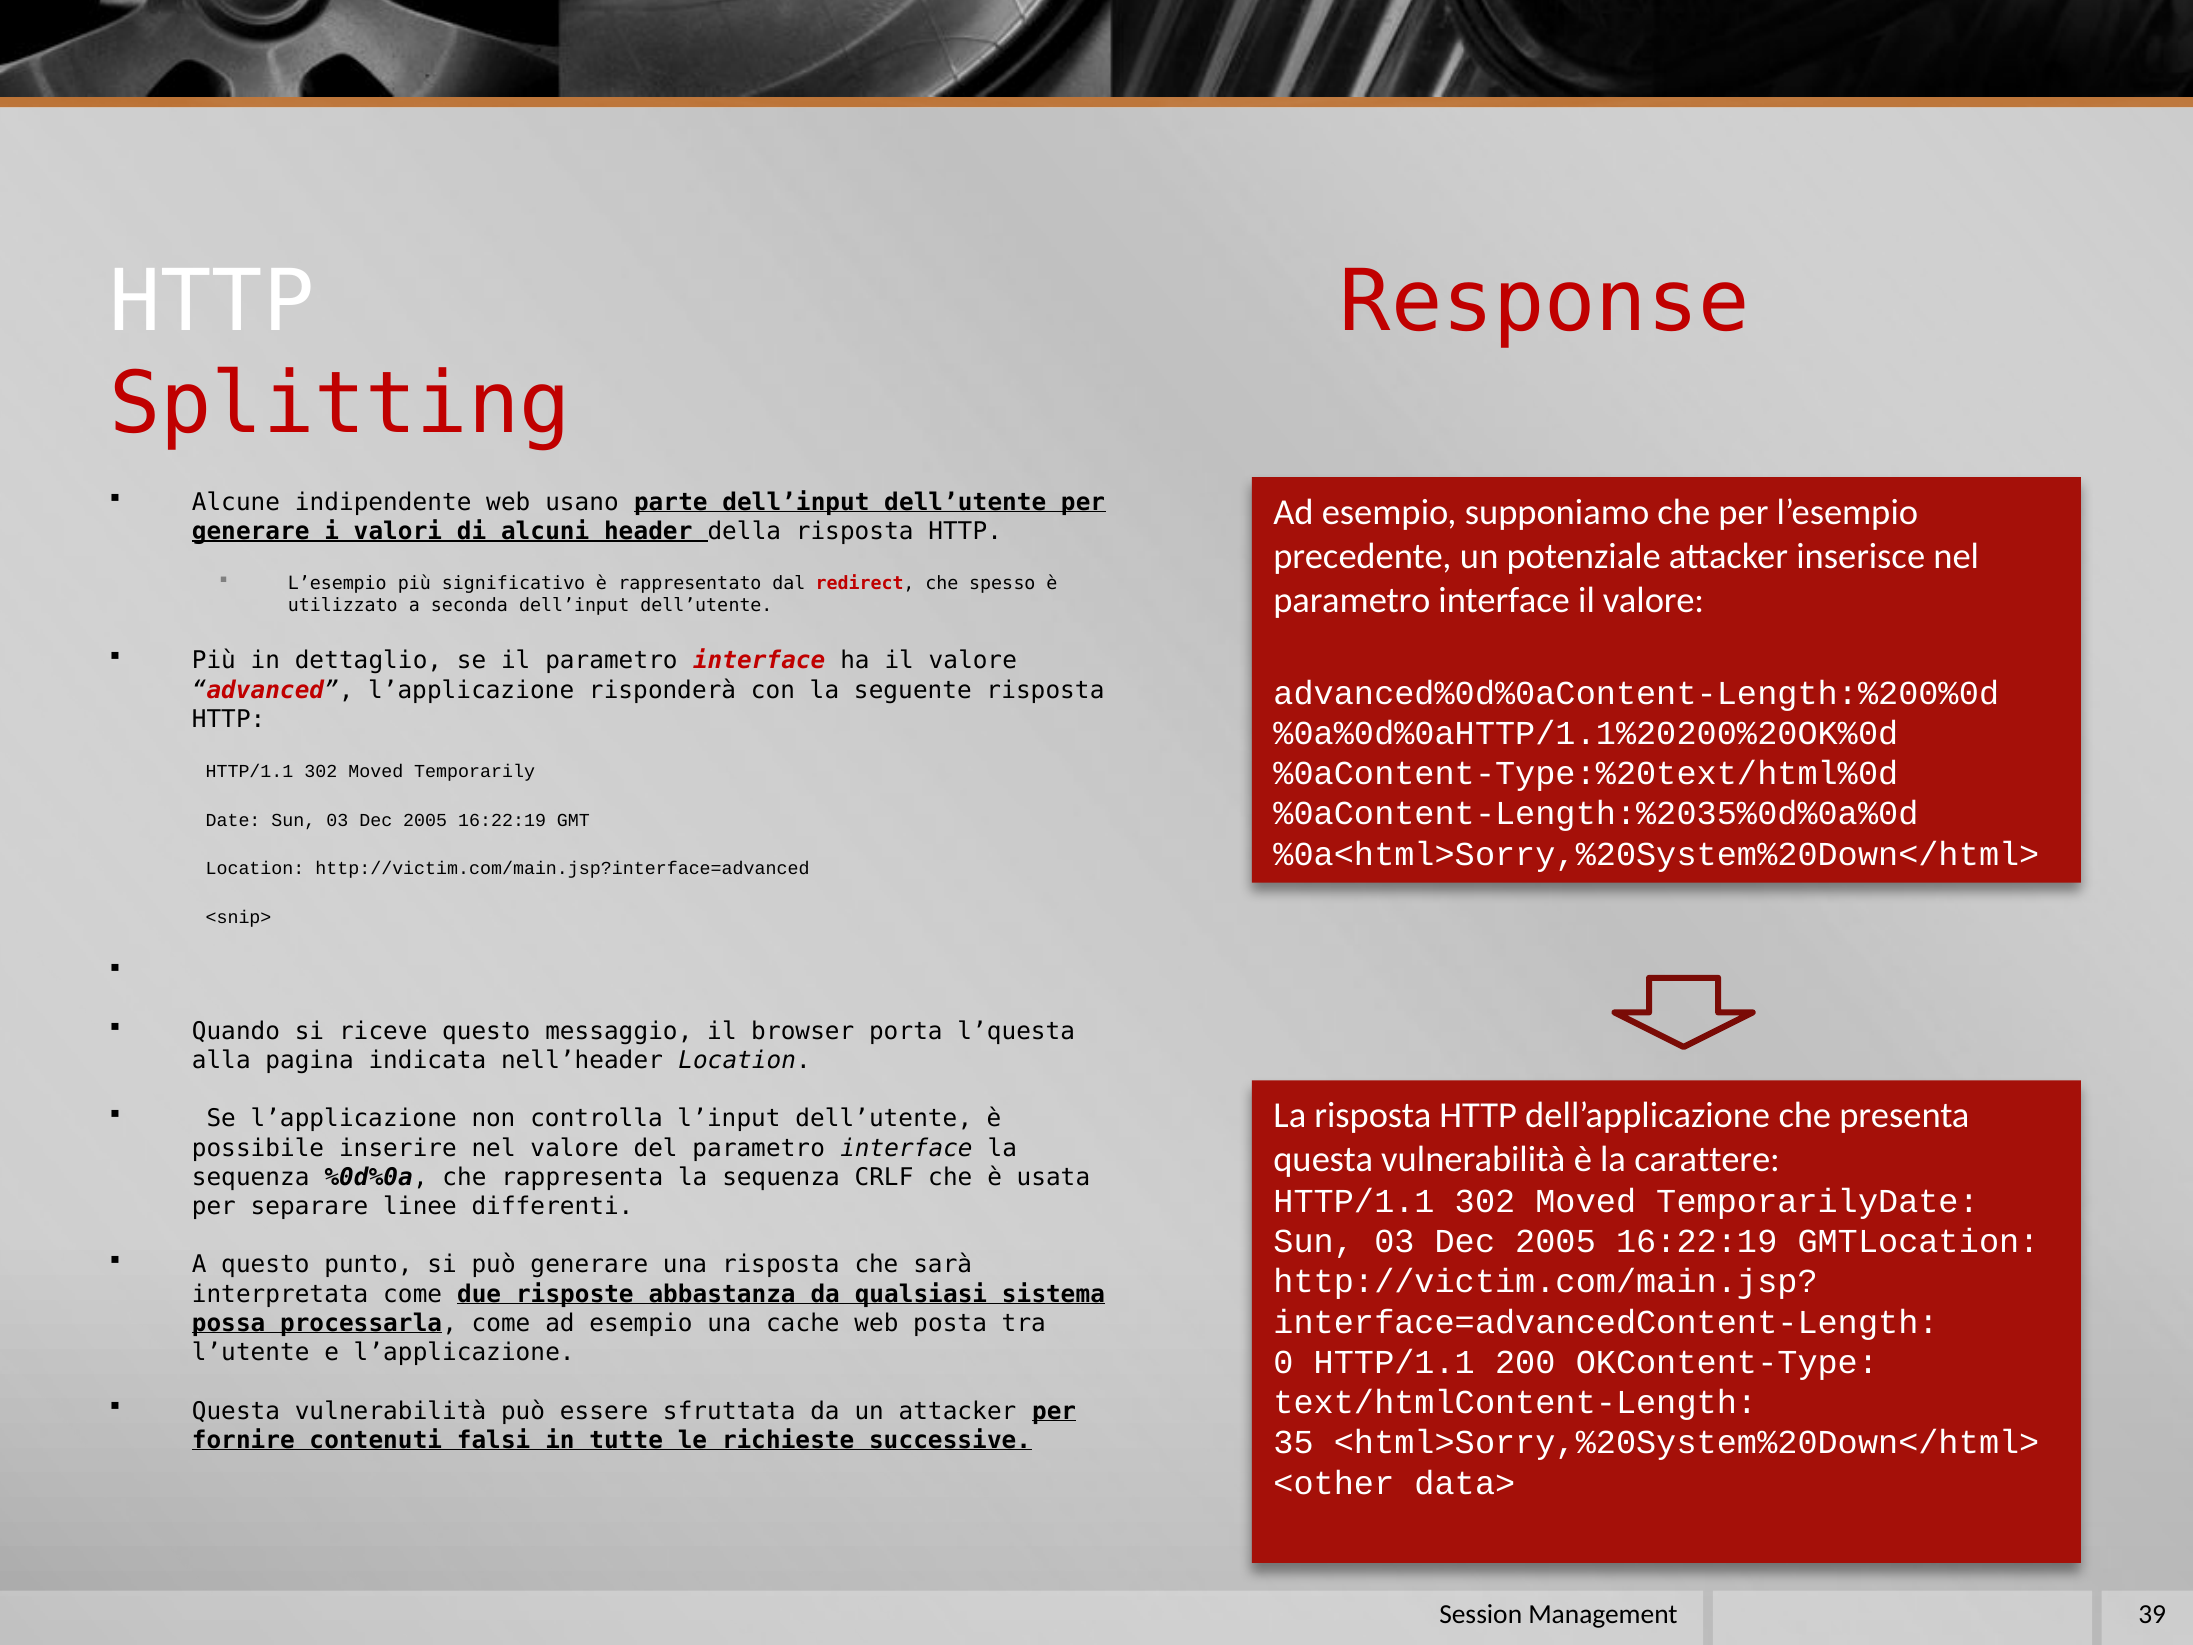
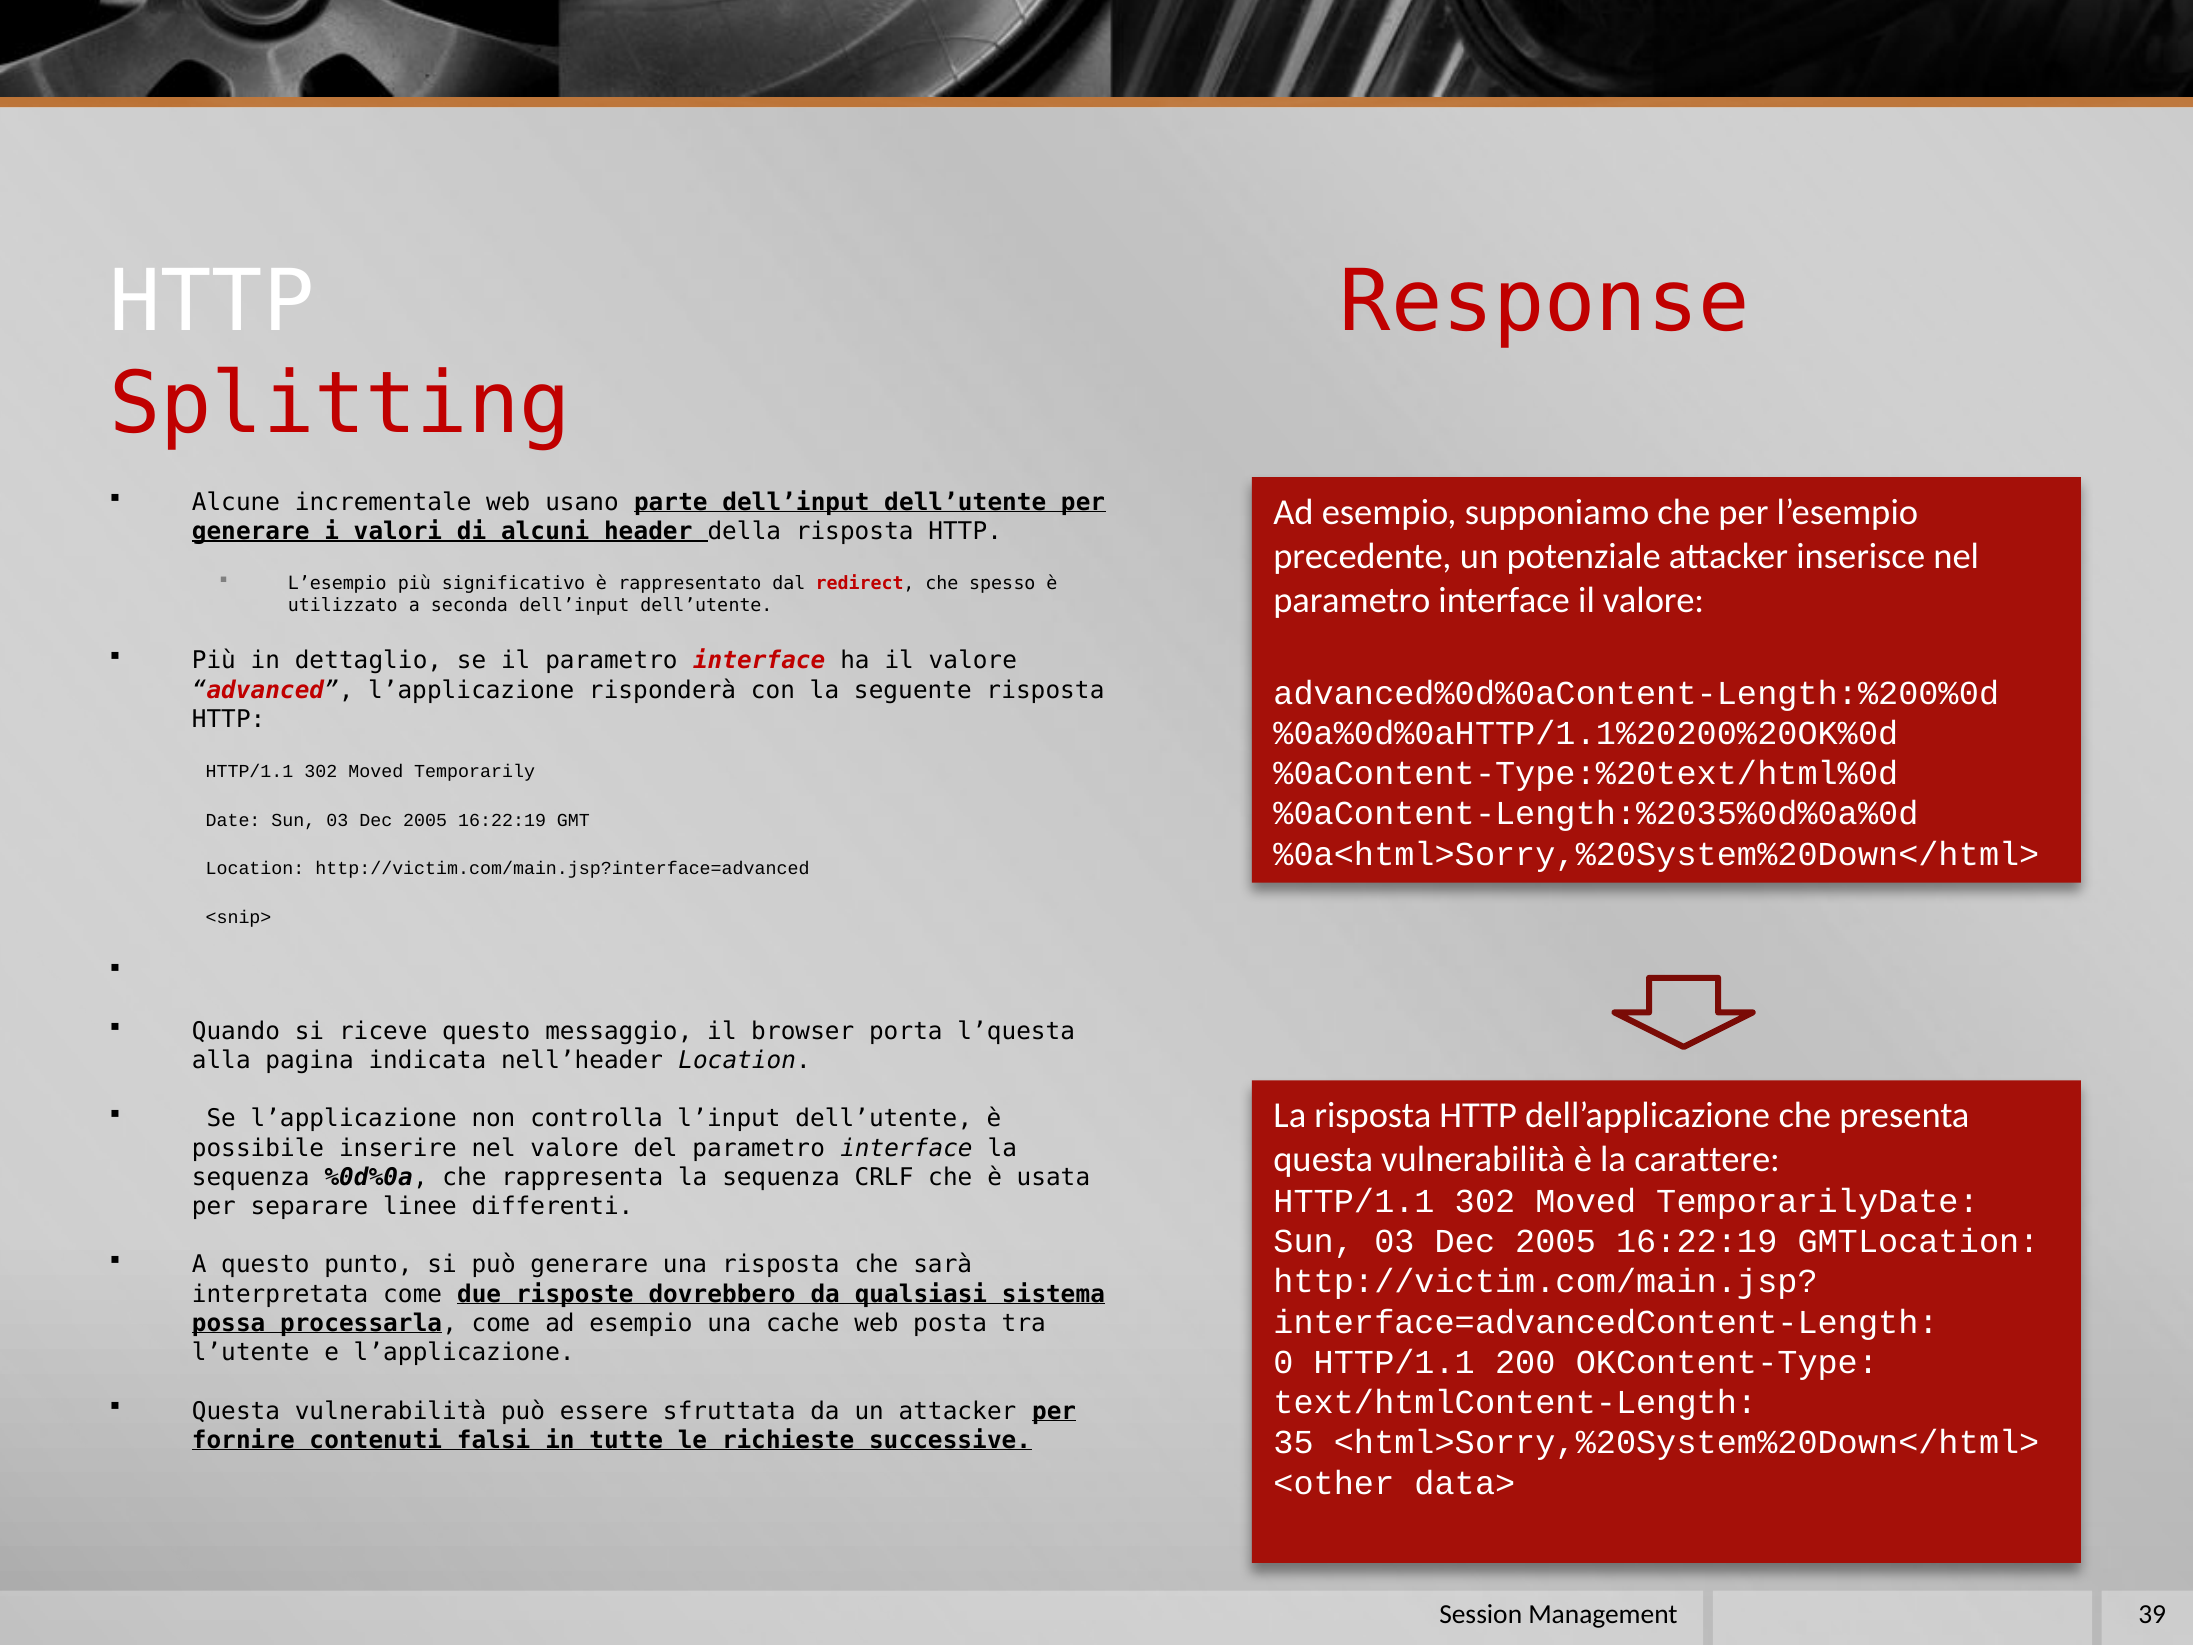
indipendente: indipendente -> incrementale
abbastanza: abbastanza -> dovrebbero
